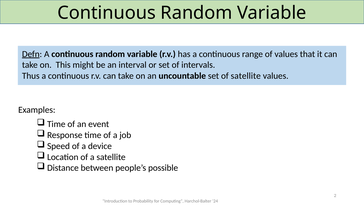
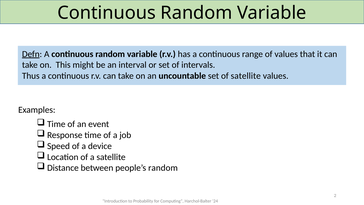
people’s possible: possible -> random
